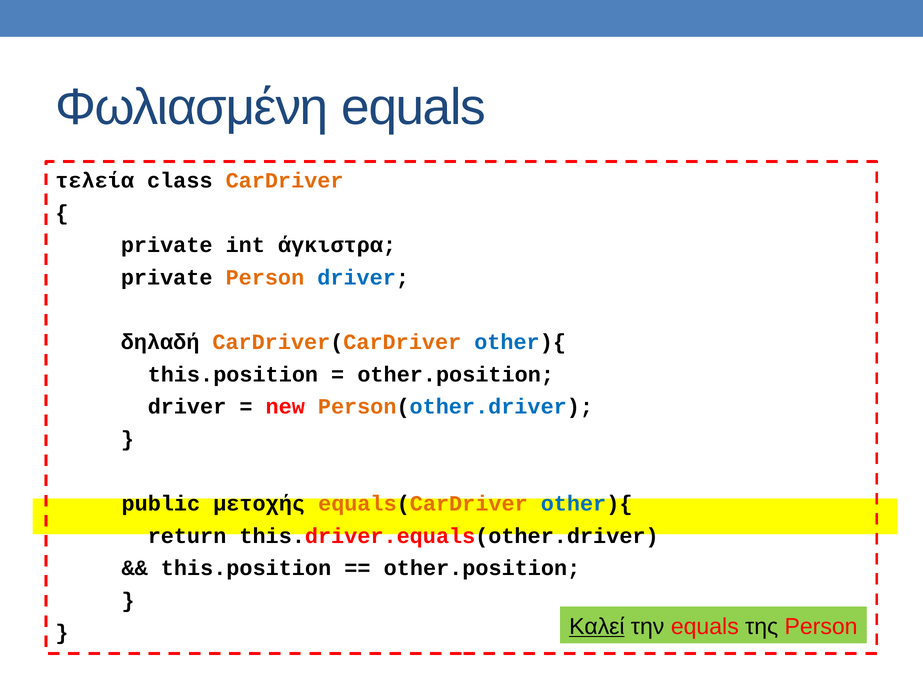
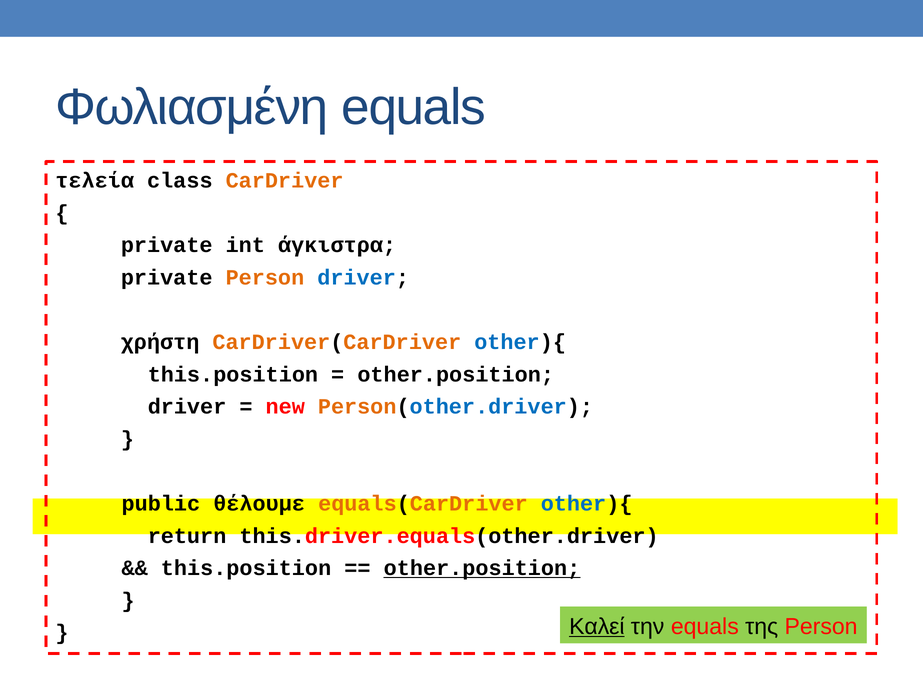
δηλαδή: δηλαδή -> χρήστη
μετοχής: μετοχής -> θέλουμε
other.position at (482, 568) underline: none -> present
